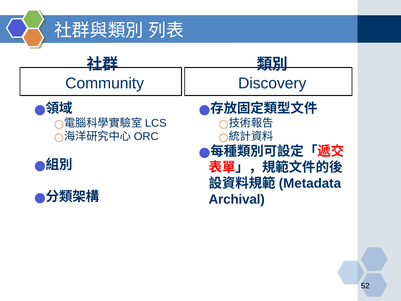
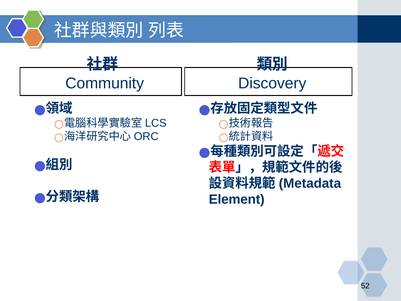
Archival: Archival -> Element
